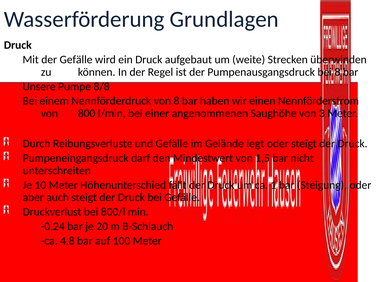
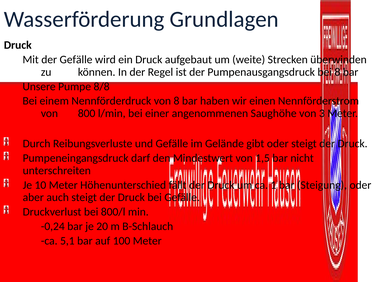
legt: legt -> gibt
4,8: 4,8 -> 5,1
